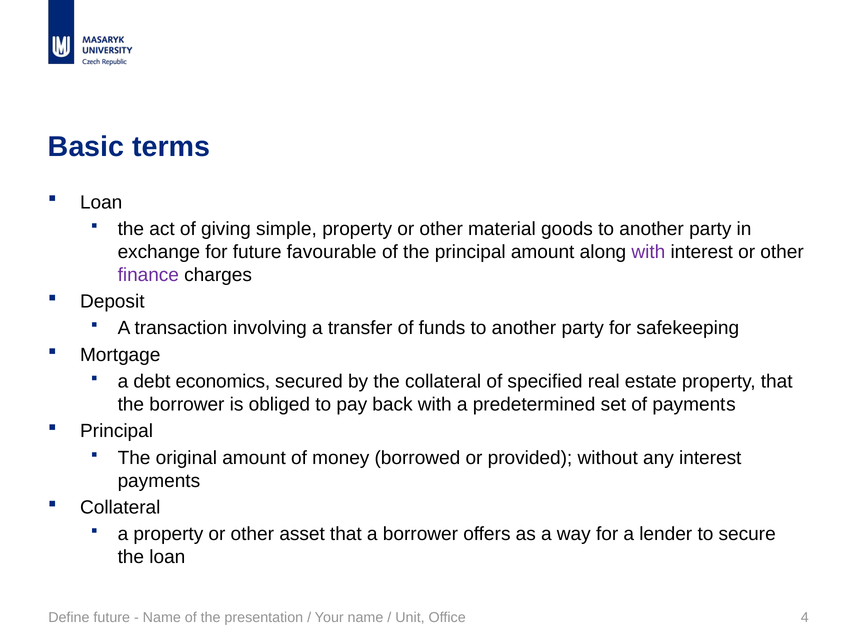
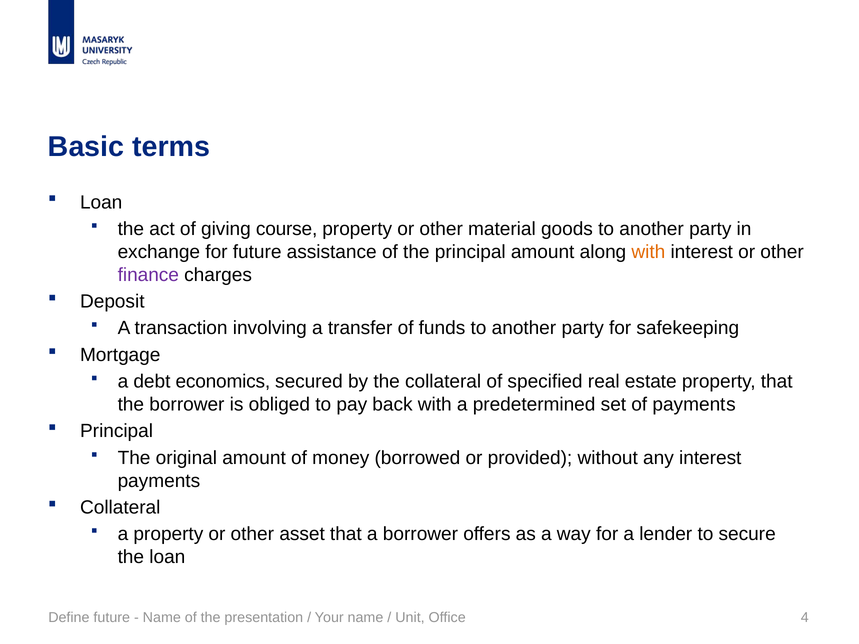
simple: simple -> course
favourable: favourable -> assistance
with at (648, 252) colour: purple -> orange
